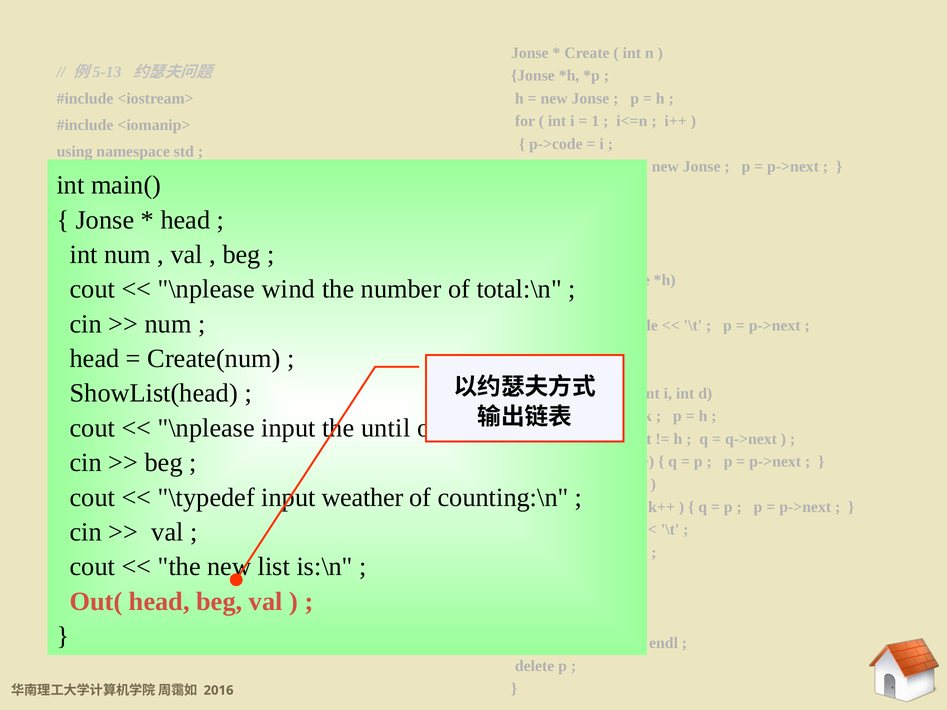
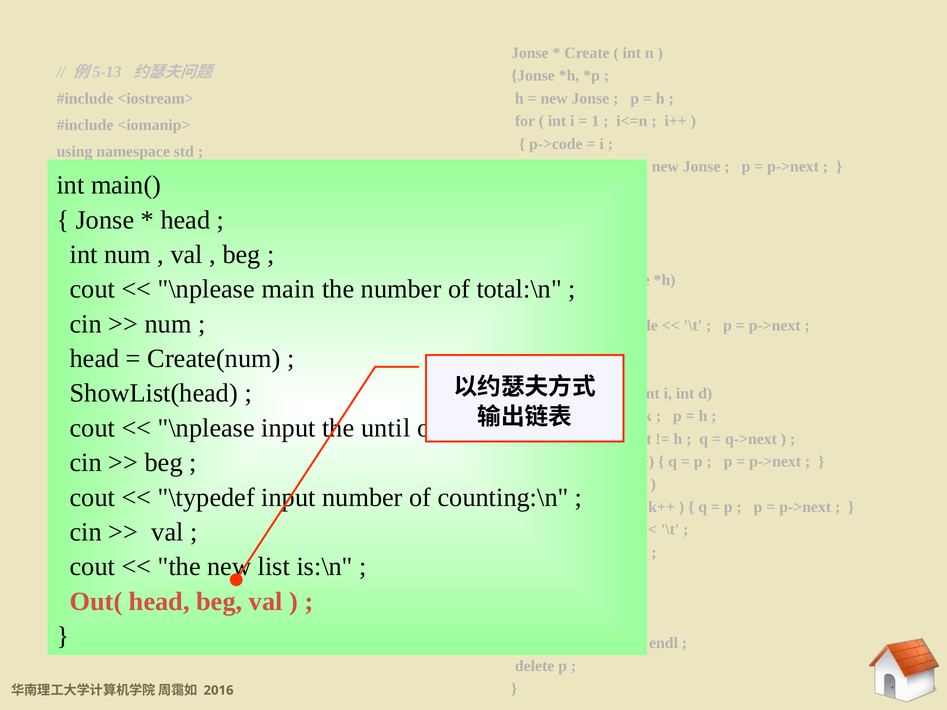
wind: wind -> main
input weather: weather -> number
